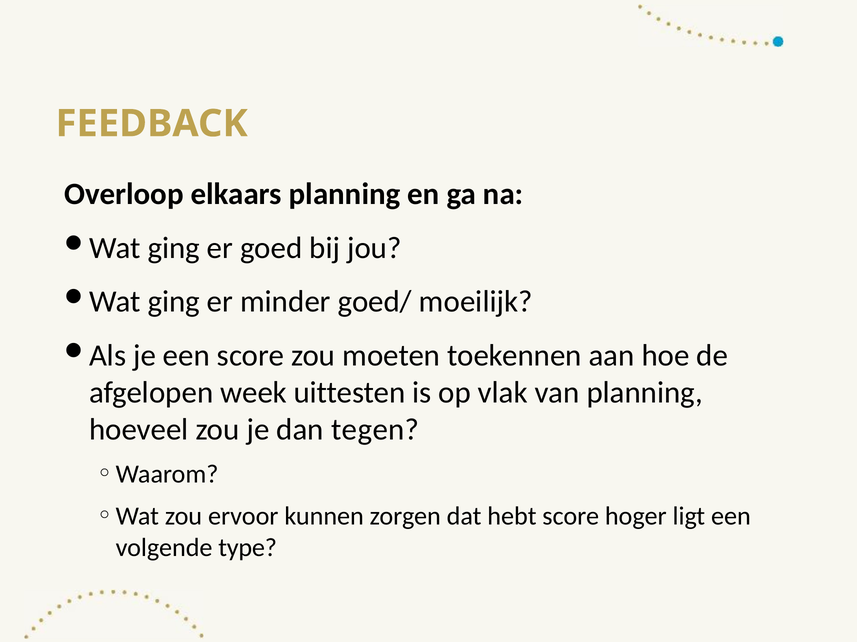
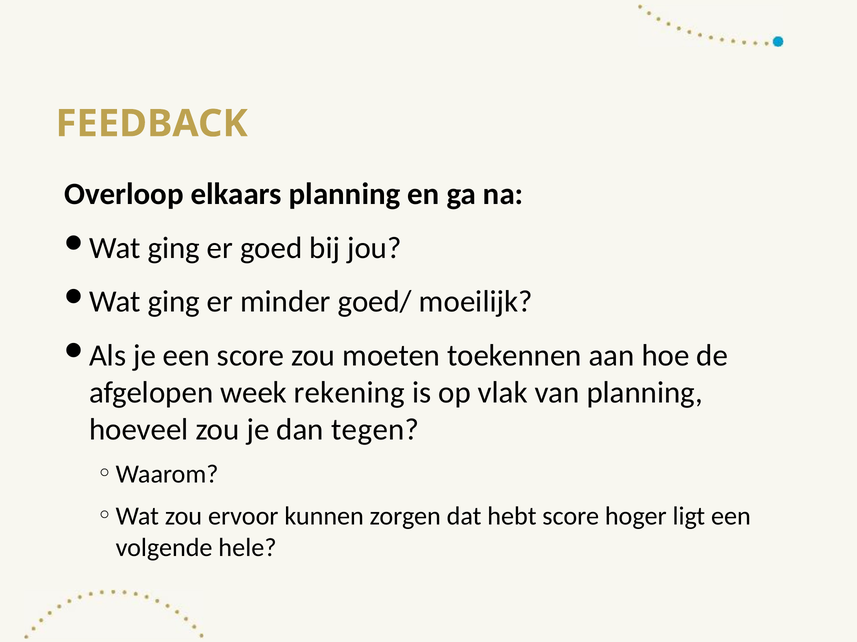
uittesten: uittesten -> rekening
type: type -> hele
